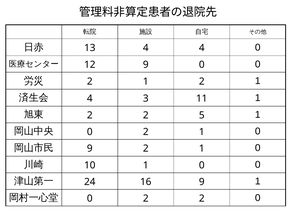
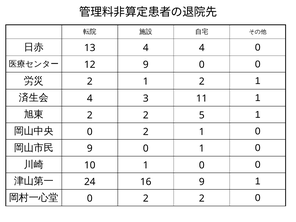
2 at (146, 148): 2 -> 0
